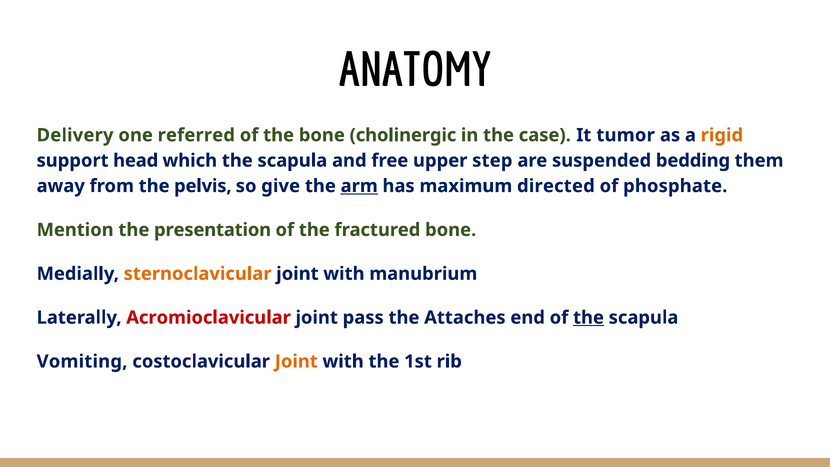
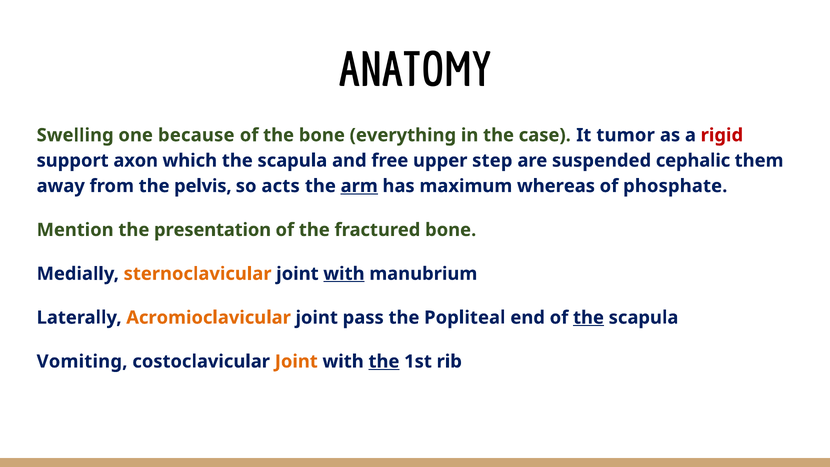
Delivery: Delivery -> Swelling
referred: referred -> because
cholinergic: cholinergic -> everything
rigid colour: orange -> red
head: head -> axon
bedding: bedding -> cephalic
give: give -> acts
directed: directed -> whereas
with at (344, 274) underline: none -> present
Acromioclavicular colour: red -> orange
Attaches: Attaches -> Popliteal
the at (384, 361) underline: none -> present
